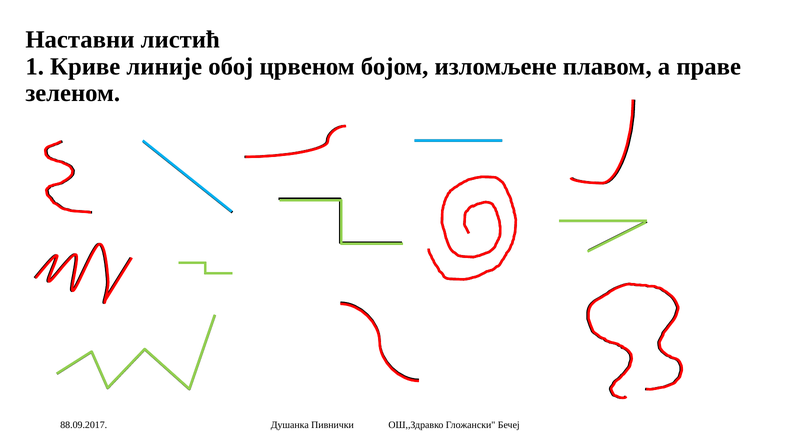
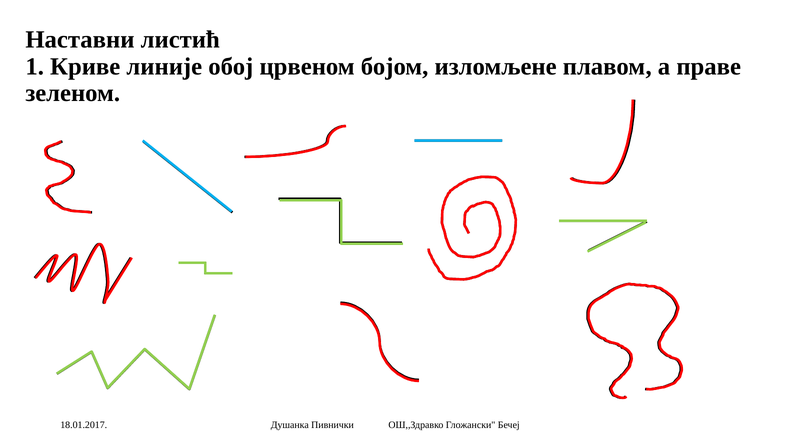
88.09.2017: 88.09.2017 -> 18.01.2017
